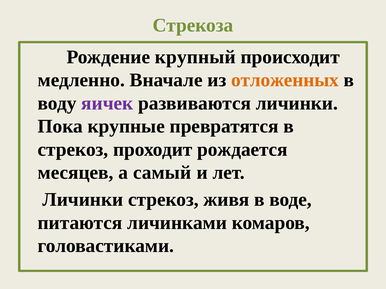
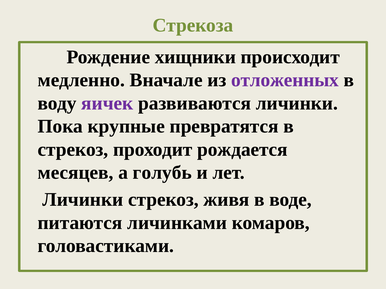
крупный: крупный -> хищники
отложенных colour: orange -> purple
самый: самый -> голубь
